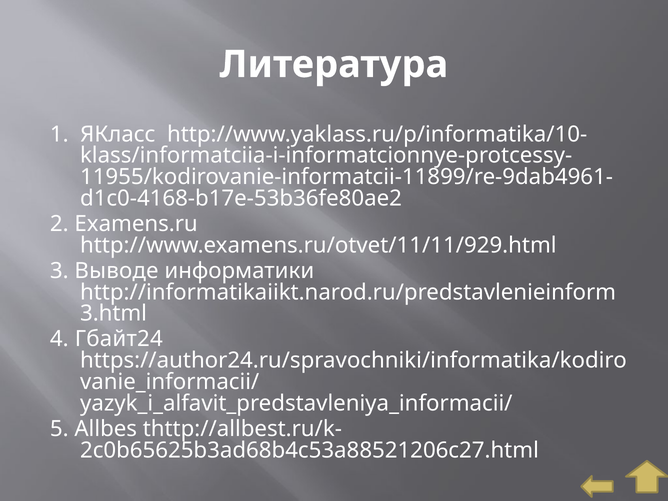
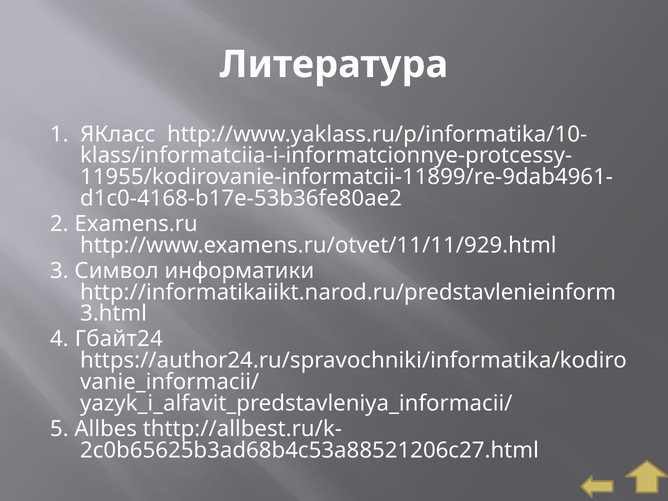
Выводе: Выводе -> Символ
